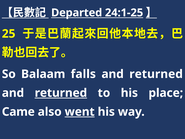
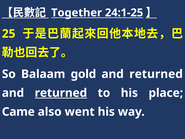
Departed: Departed -> Together
falls: falls -> gold
went underline: present -> none
